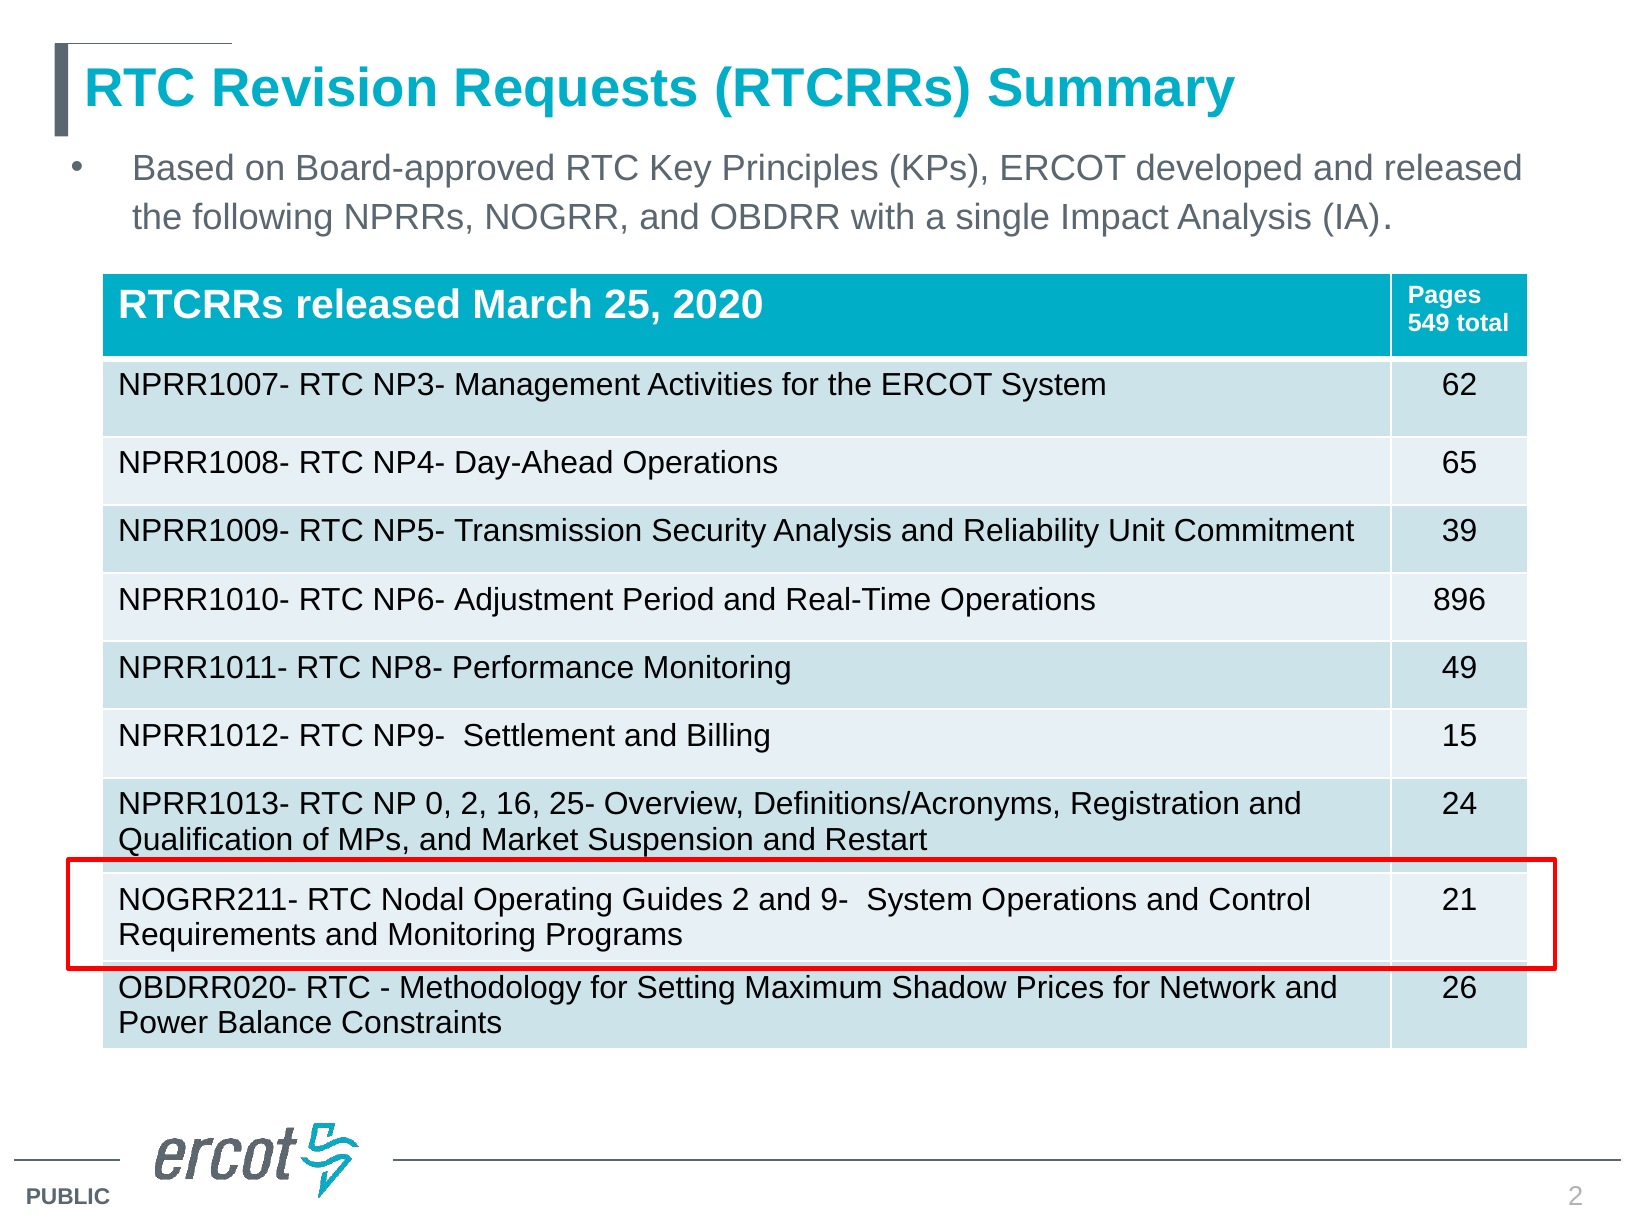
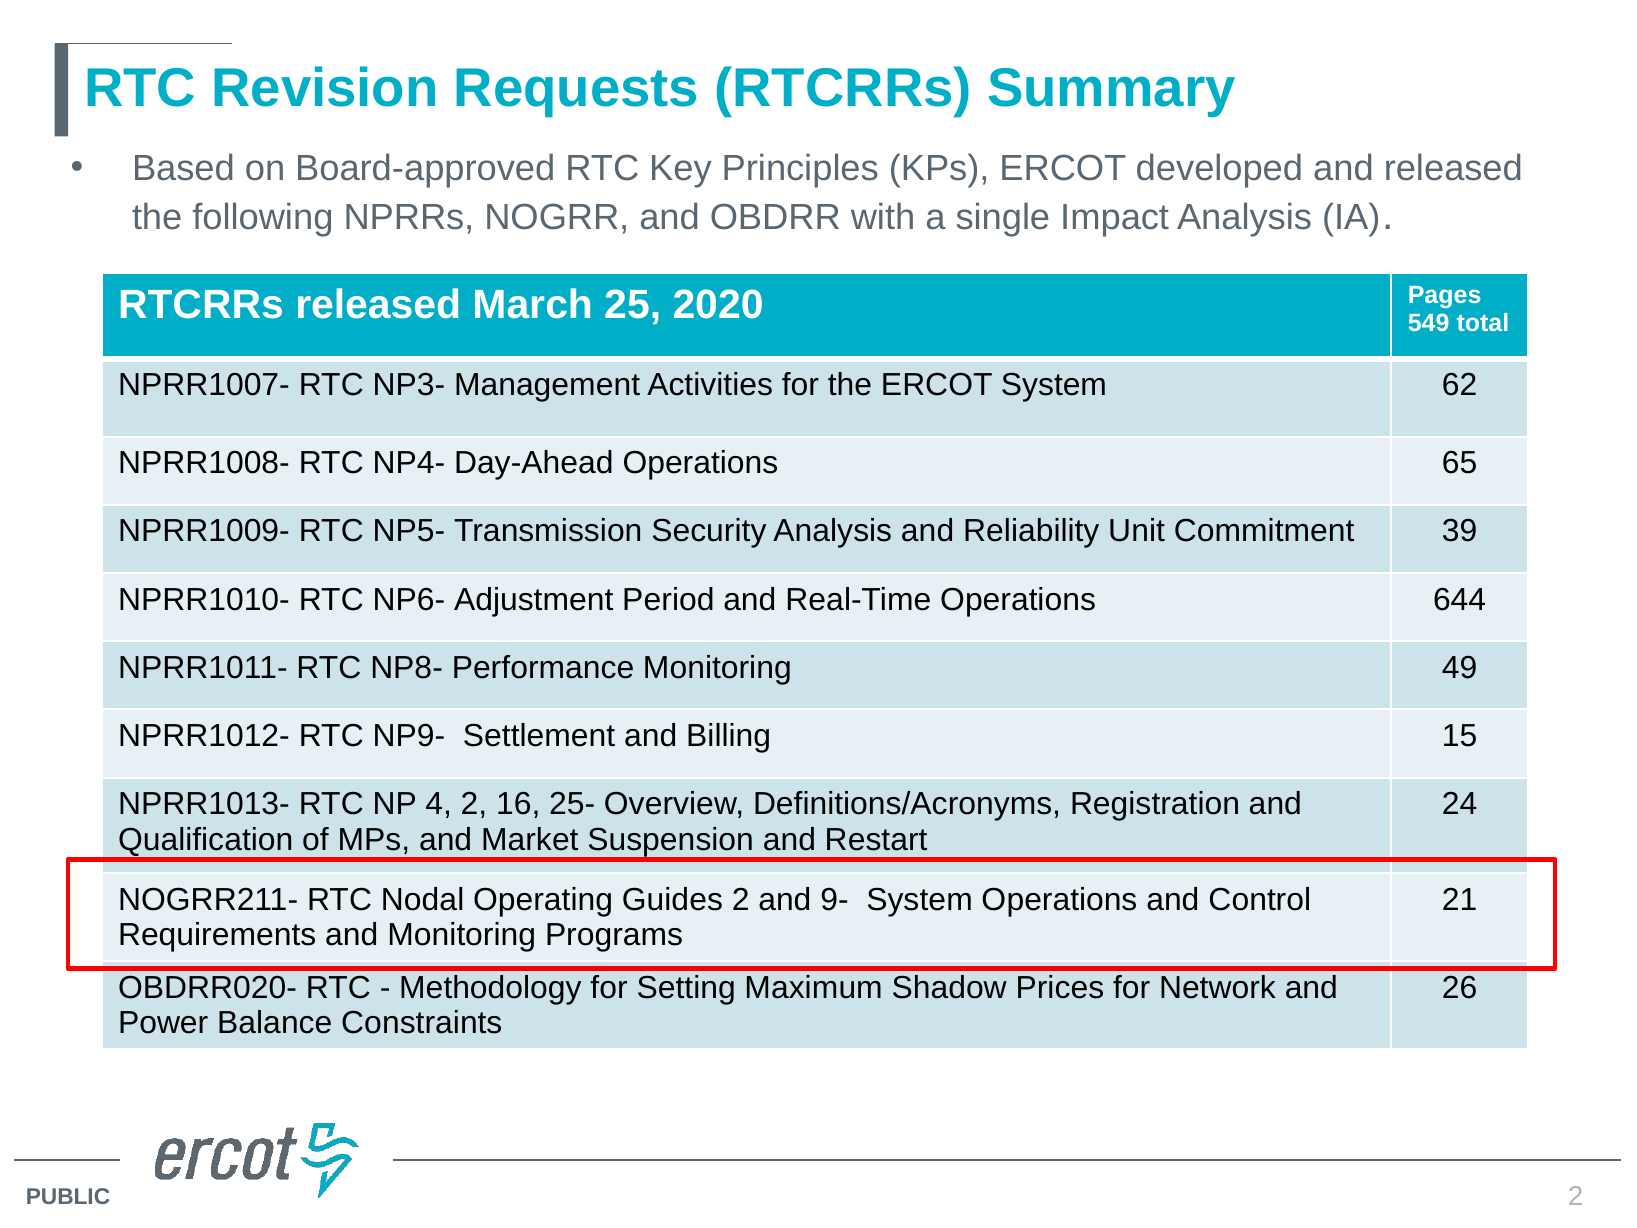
896: 896 -> 644
0: 0 -> 4
